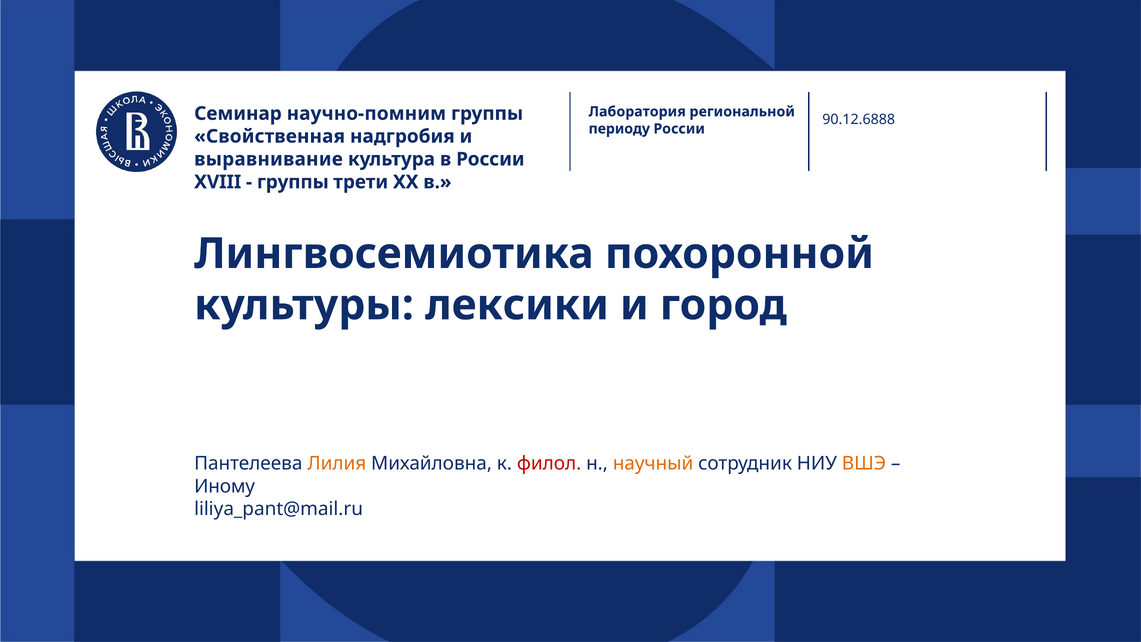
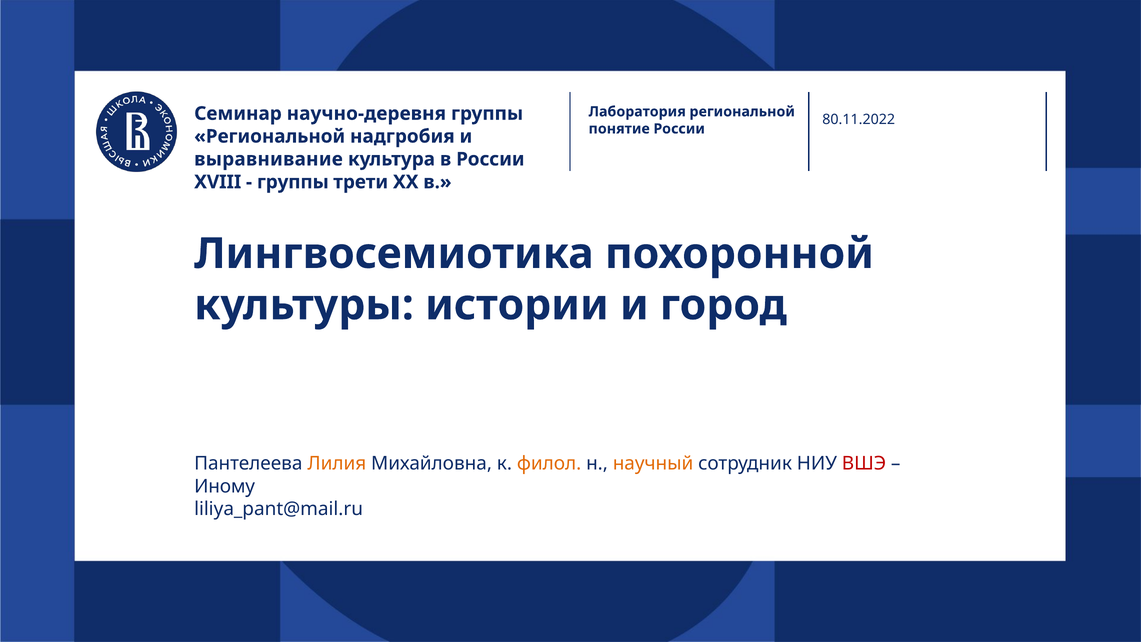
научно-помним: научно-помним -> научно-деревня
90.12.6888: 90.12.6888 -> 80.11.2022
периоду: периоду -> понятие
Свойственная at (270, 136): Свойственная -> Региональной
лексики: лексики -> истории
филол colour: red -> orange
ВШЭ colour: orange -> red
